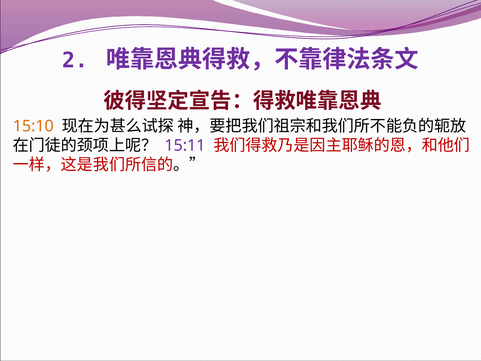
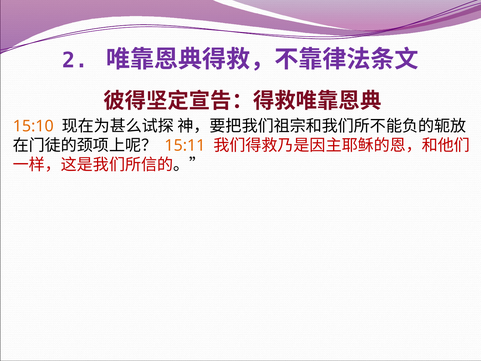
15:11 colour: purple -> orange
